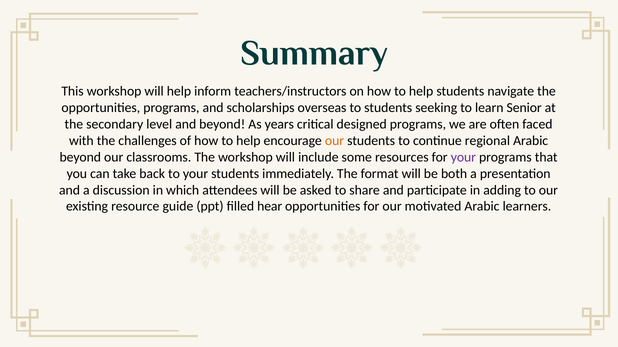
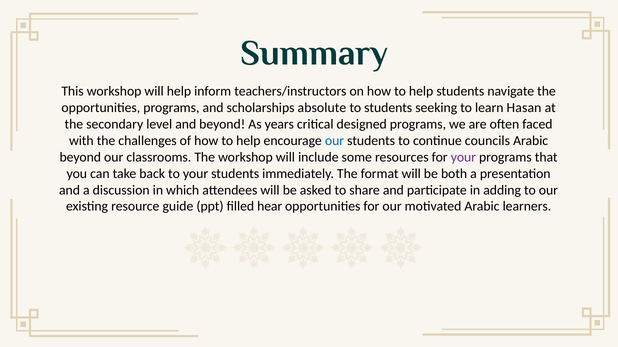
overseas: overseas -> absolute
Senior: Senior -> Hasan
our at (335, 141) colour: orange -> blue
regional: regional -> councils
